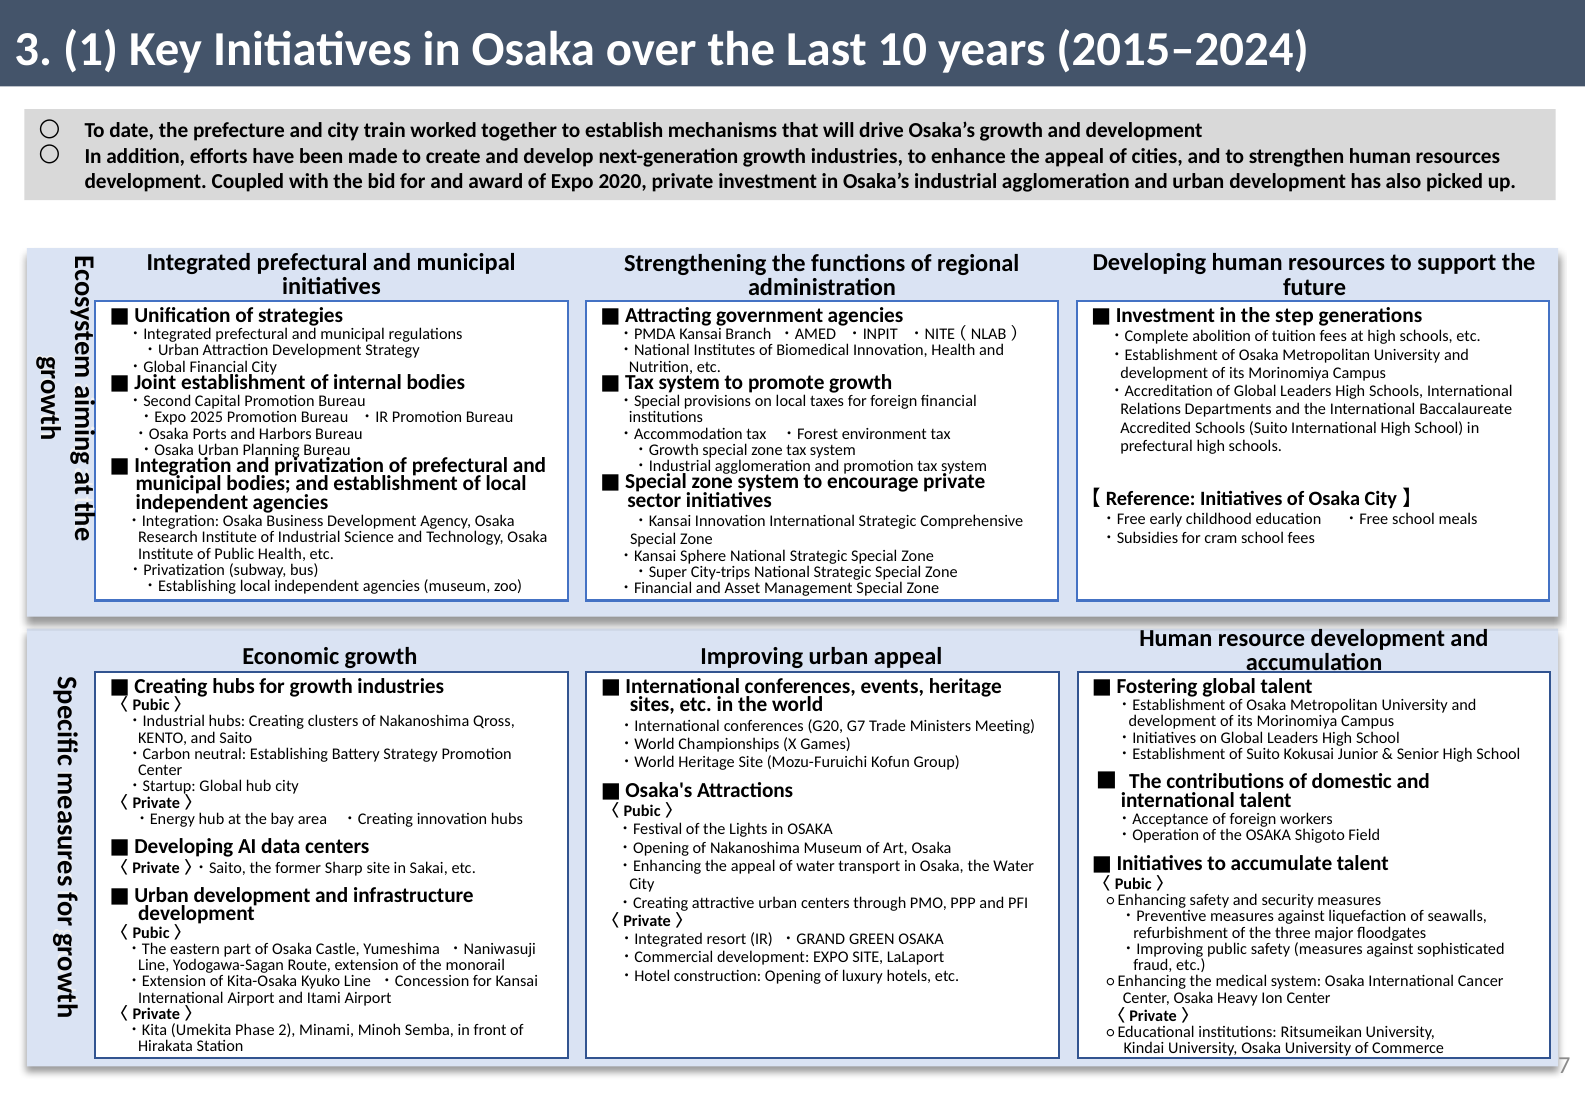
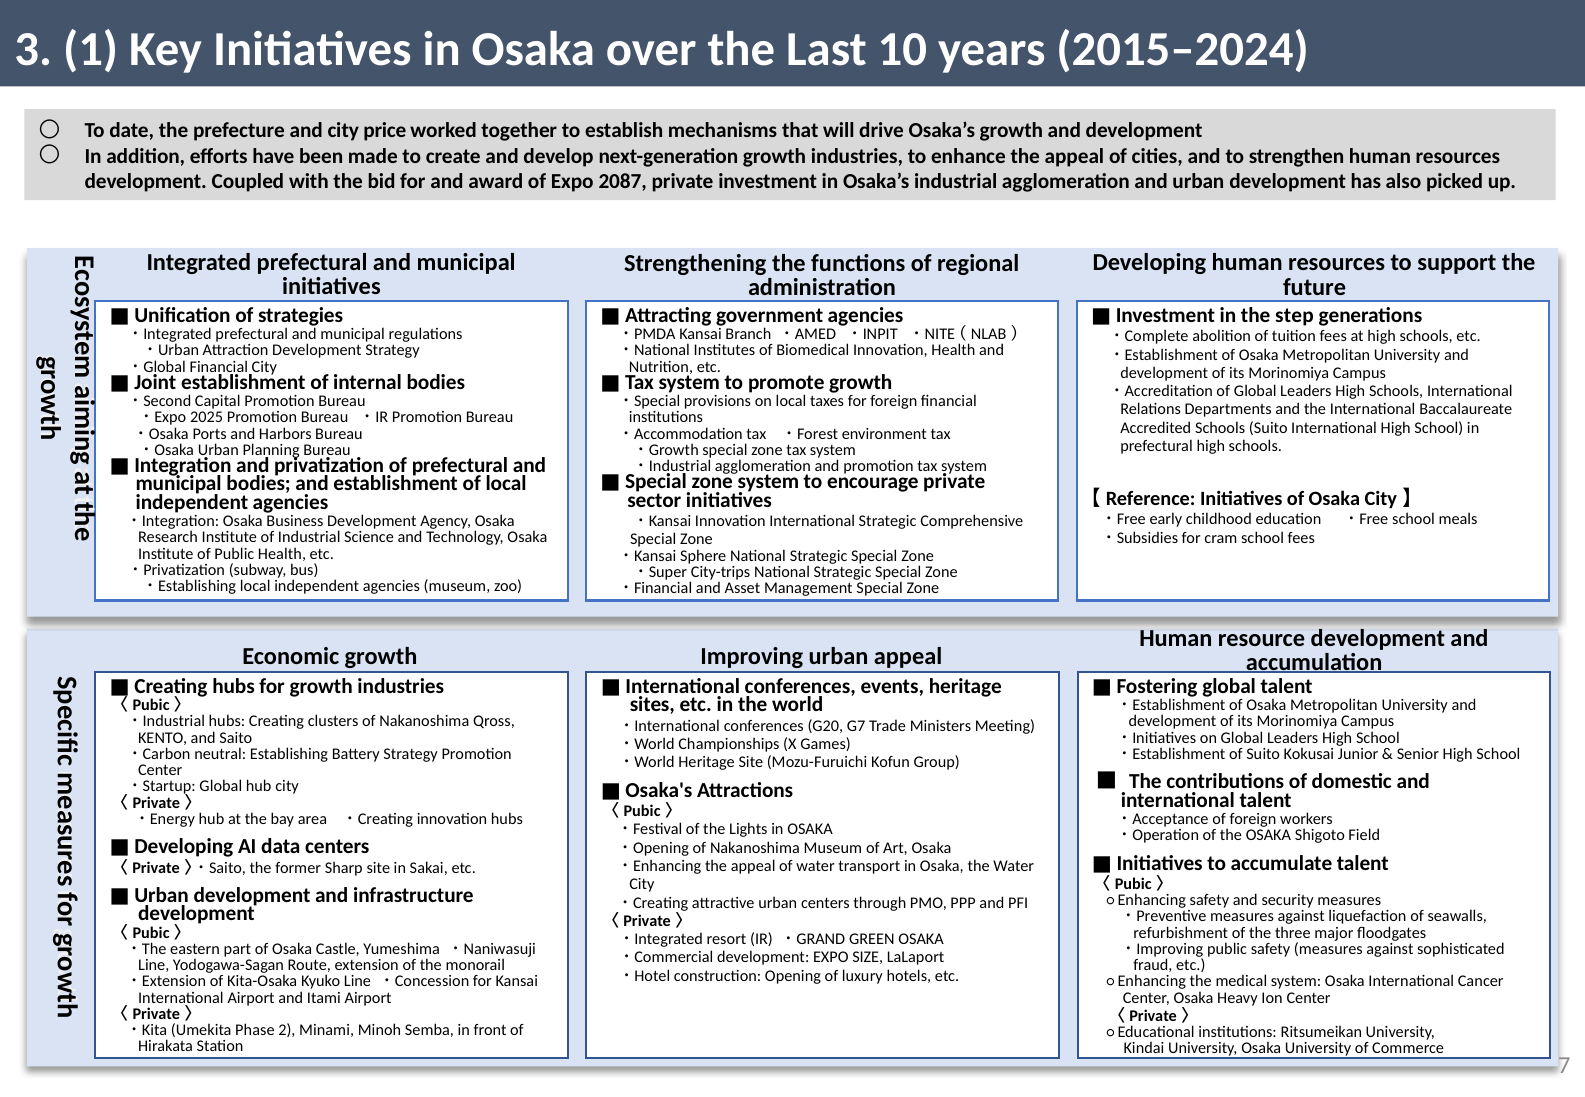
train: train -> price
2020: 2020 -> 2087
EXPO SITE: SITE -> SIZE
